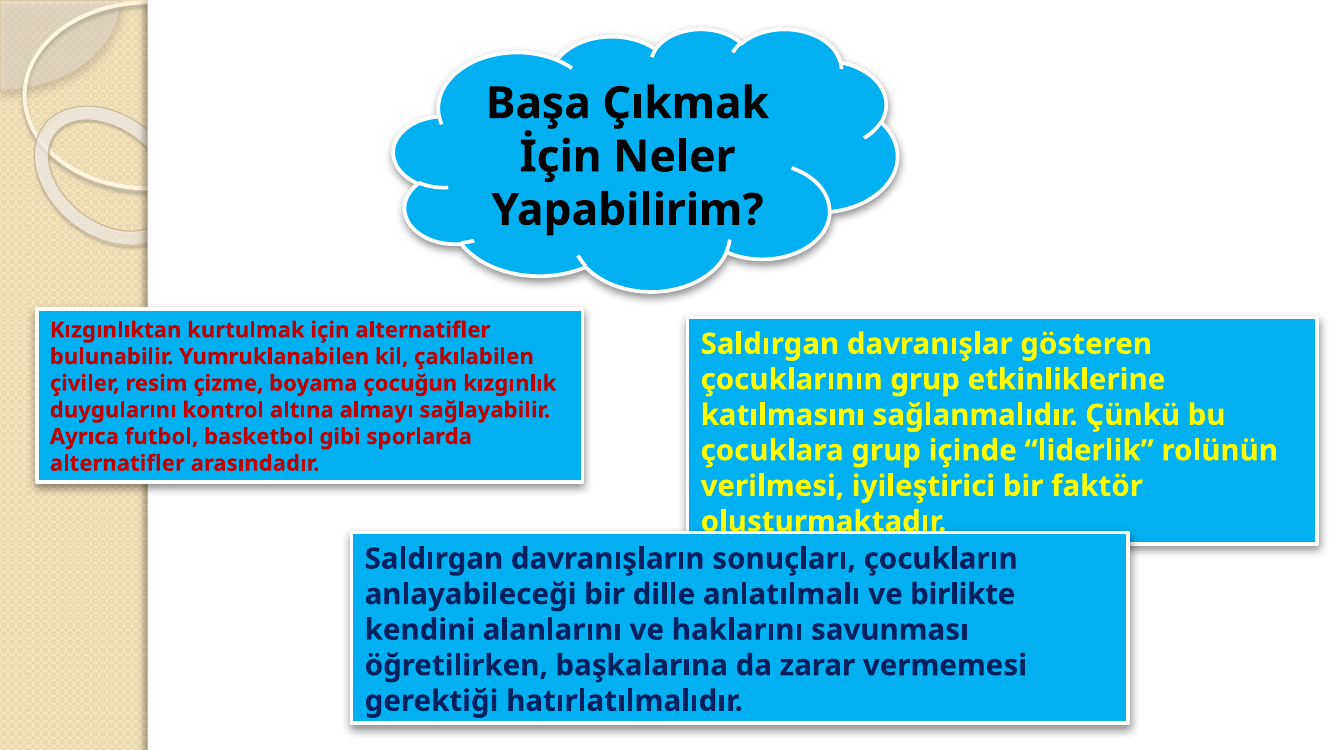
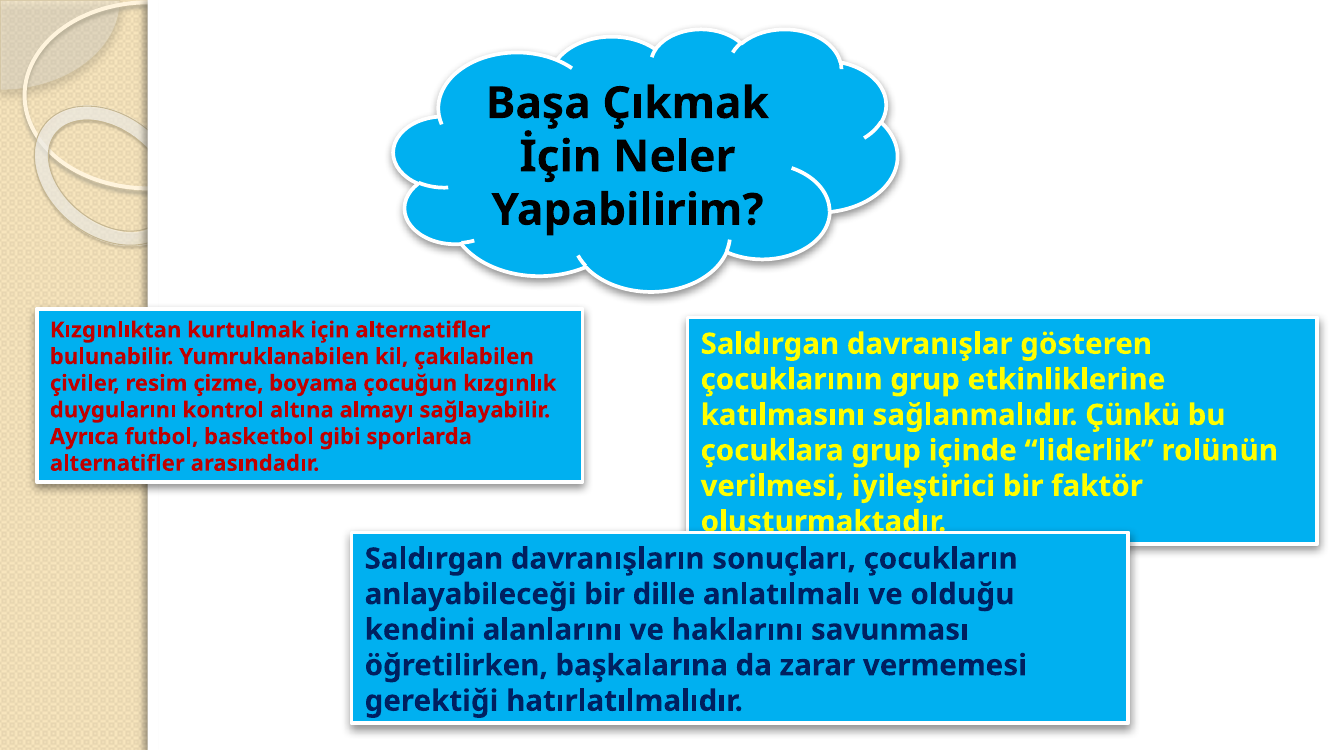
birlikte: birlikte -> olduğu
